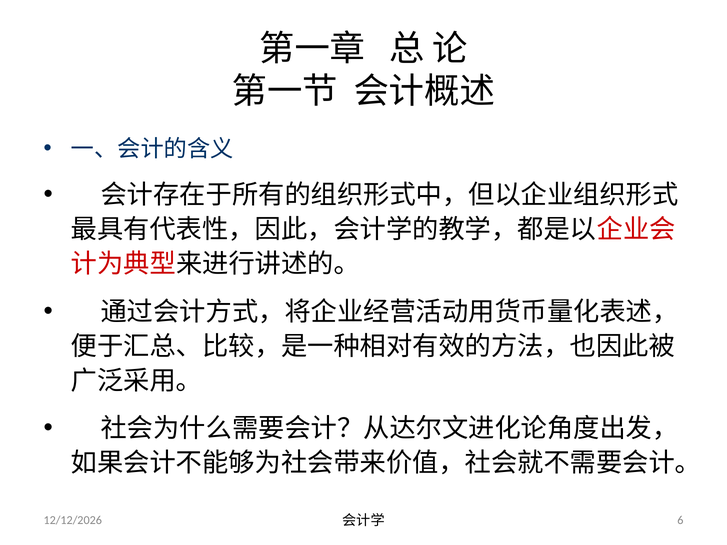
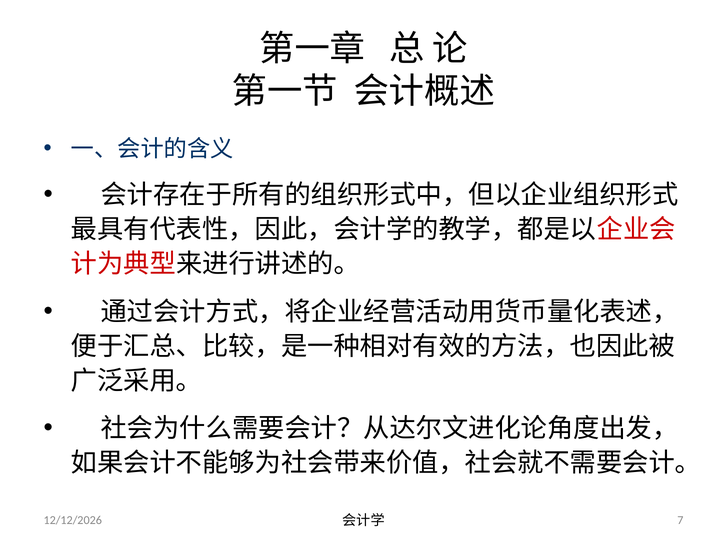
6: 6 -> 7
